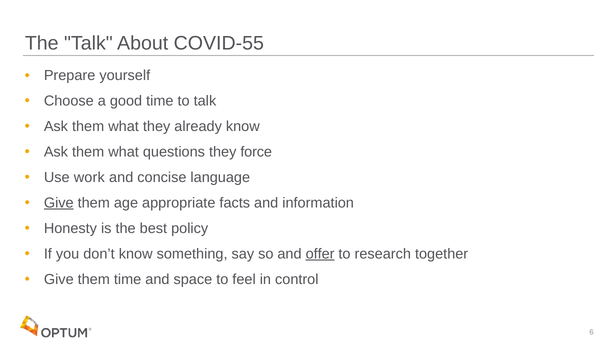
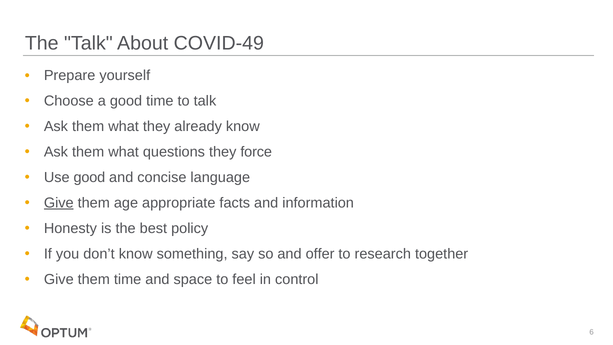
COVID-55: COVID-55 -> COVID-49
Use work: work -> good
offer underline: present -> none
